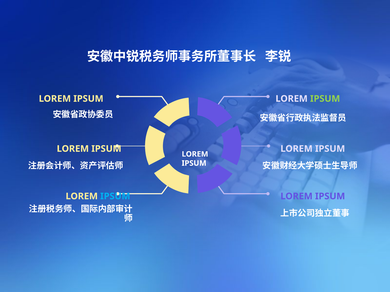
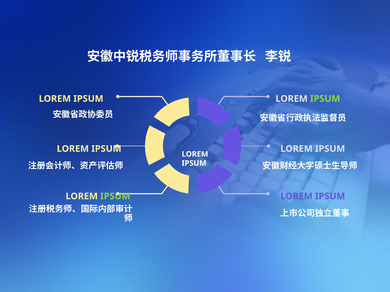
IPSUM at (115, 197) colour: light blue -> light green
